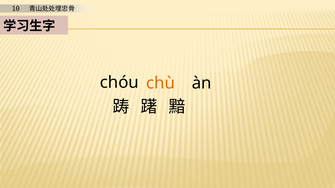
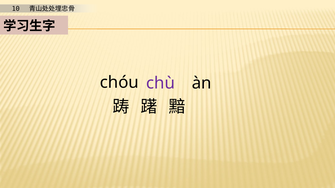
chù colour: orange -> purple
